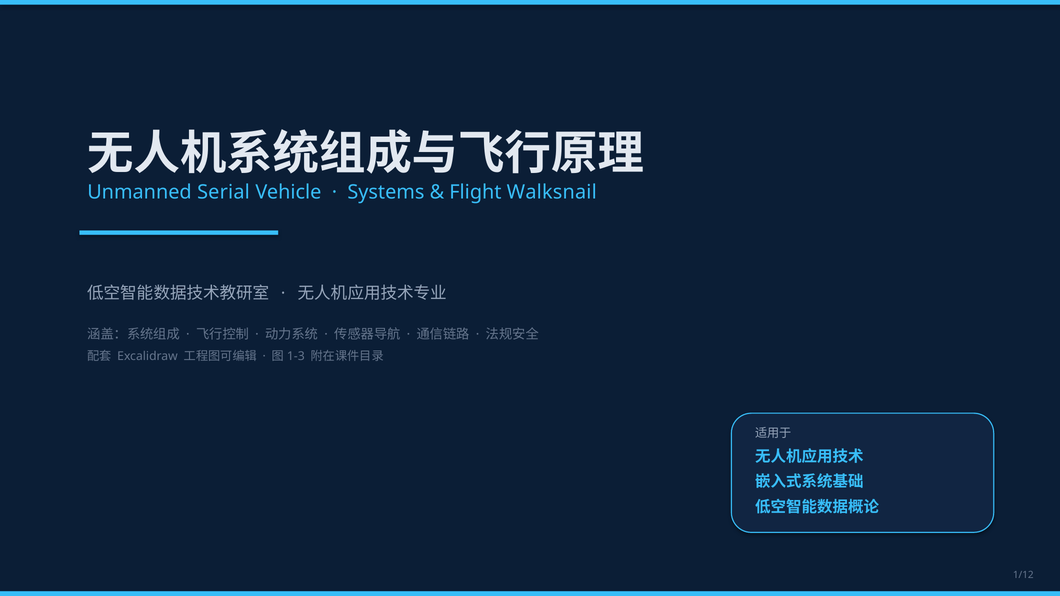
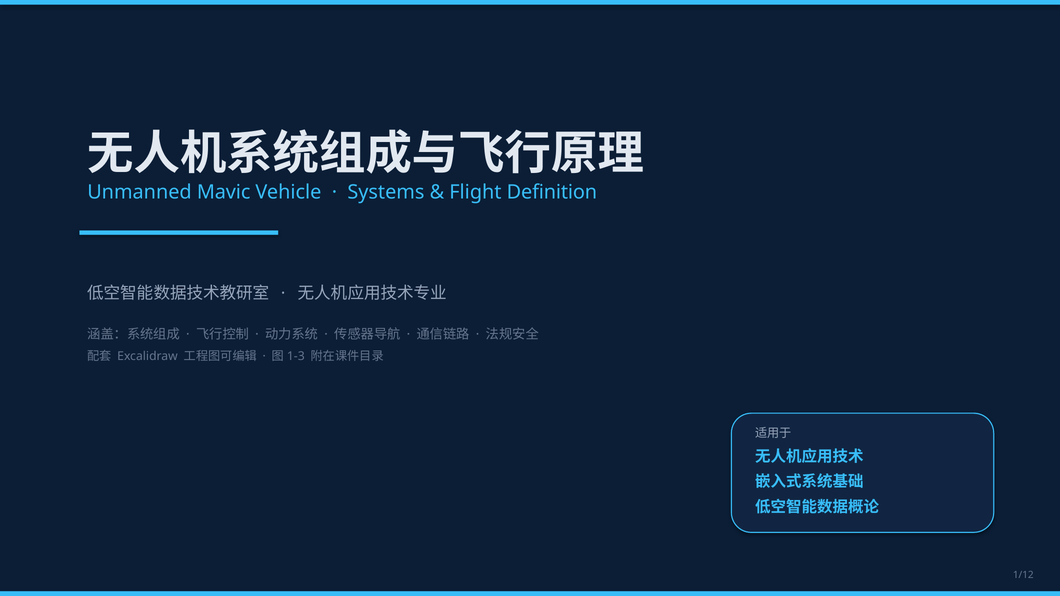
Serial: Serial -> Mavic
Walksnail: Walksnail -> Definition
